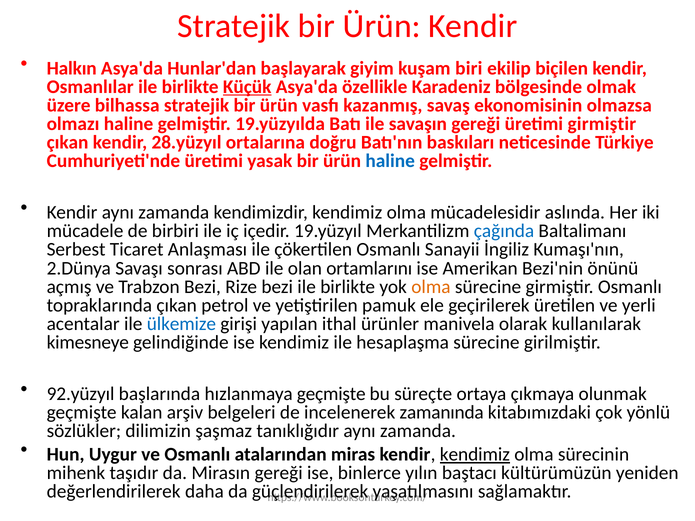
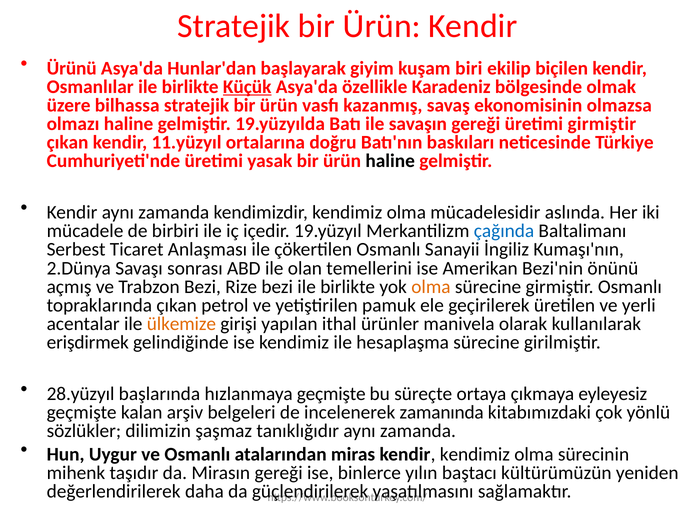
Halkın: Halkın -> Ürünü
28.yüzyıl: 28.yüzyıl -> 11.yüzyıl
haline at (390, 161) colour: blue -> black
ortamlarını: ortamlarını -> temellerini
ülkemize colour: blue -> orange
kimesneye: kimesneye -> erişdirmek
92.yüzyıl: 92.yüzyıl -> 28.yüzyıl
olunmak: olunmak -> eyleyesiz
kendimiz at (475, 455) underline: present -> none
